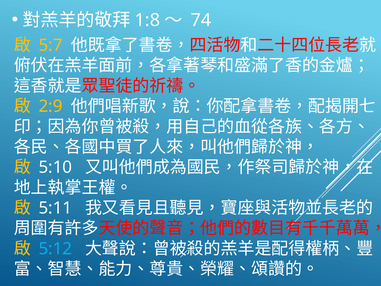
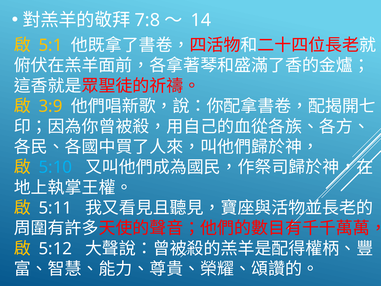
1:8: 1:8 -> 7:8
74: 74 -> 14
5:7: 5:7 -> 5:1
2:9: 2:9 -> 3:9
5:10 colour: white -> light blue
5:12 colour: light blue -> white
